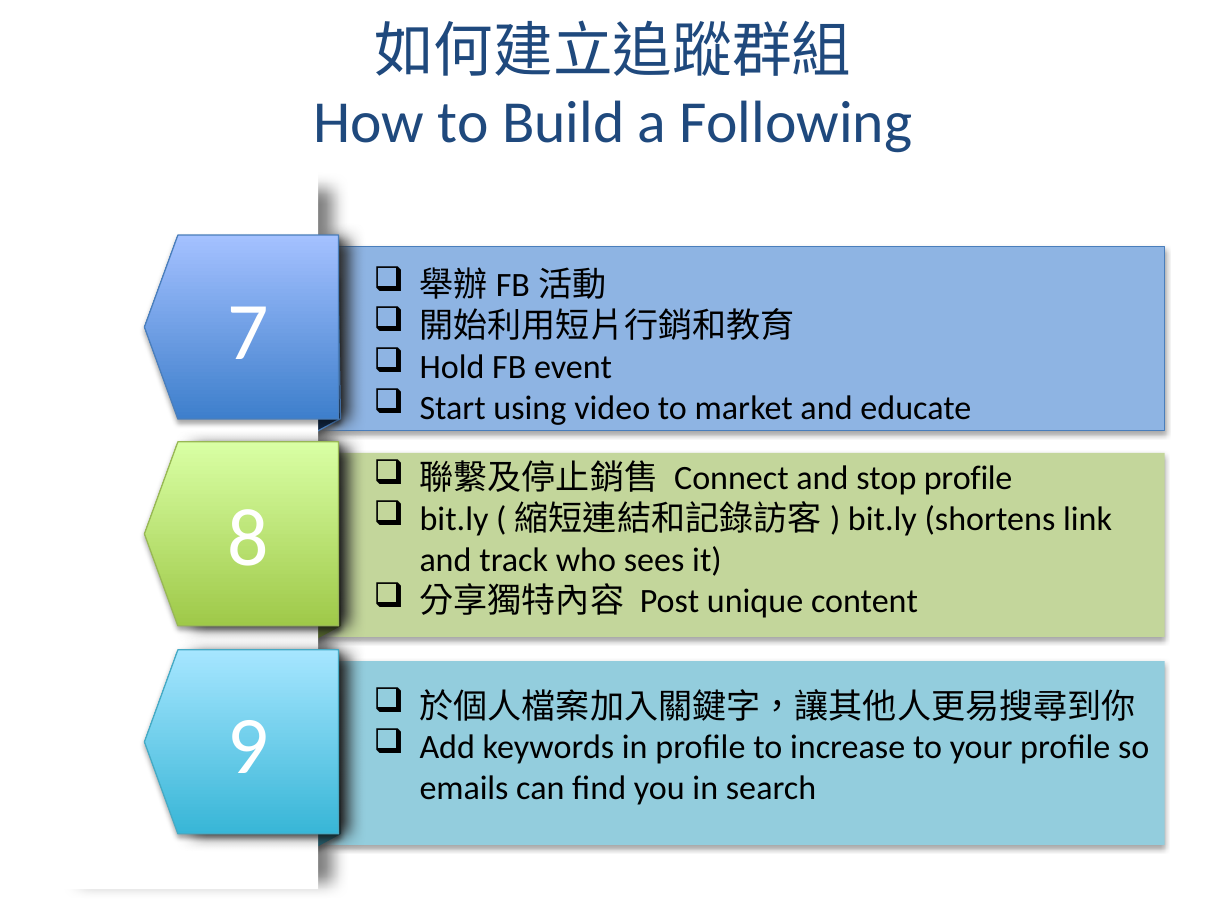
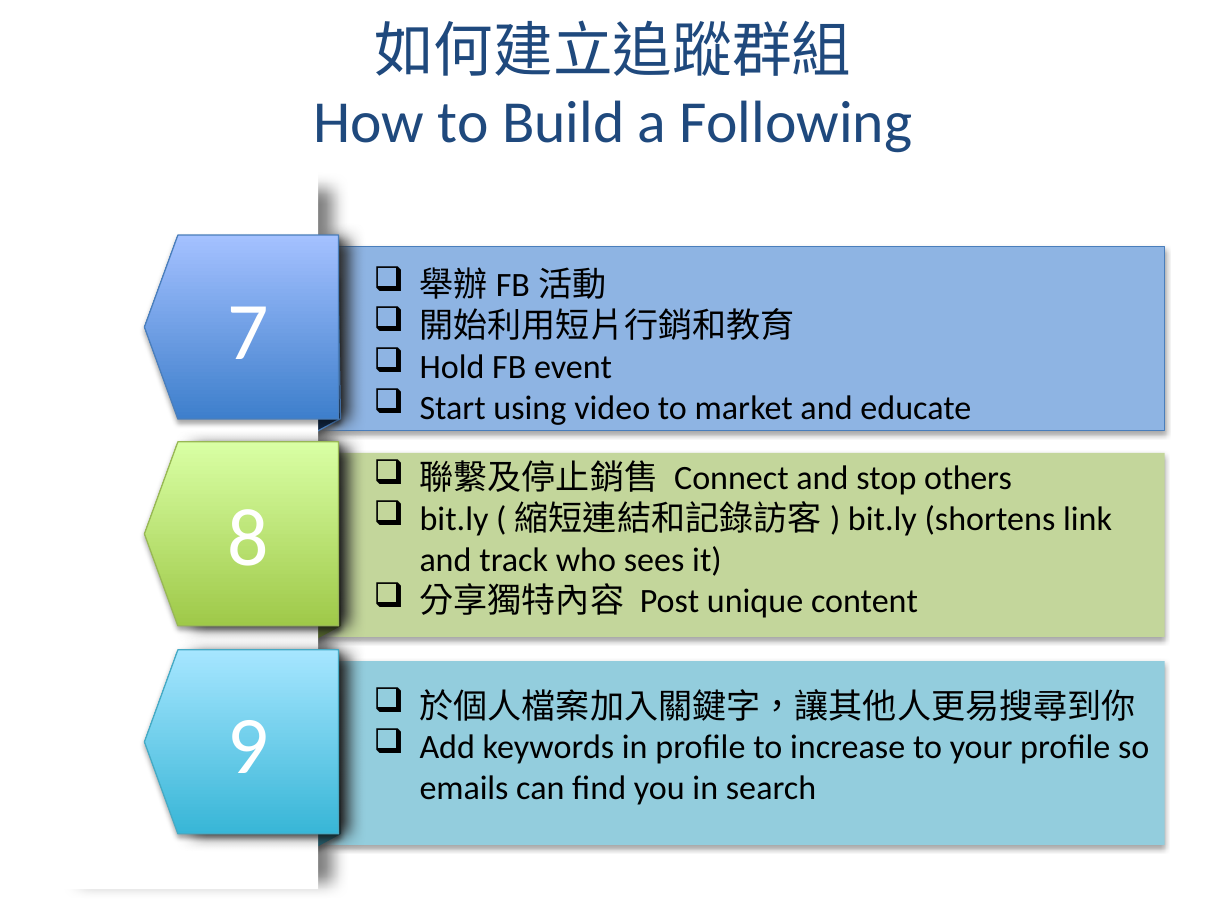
stop profile: profile -> others
